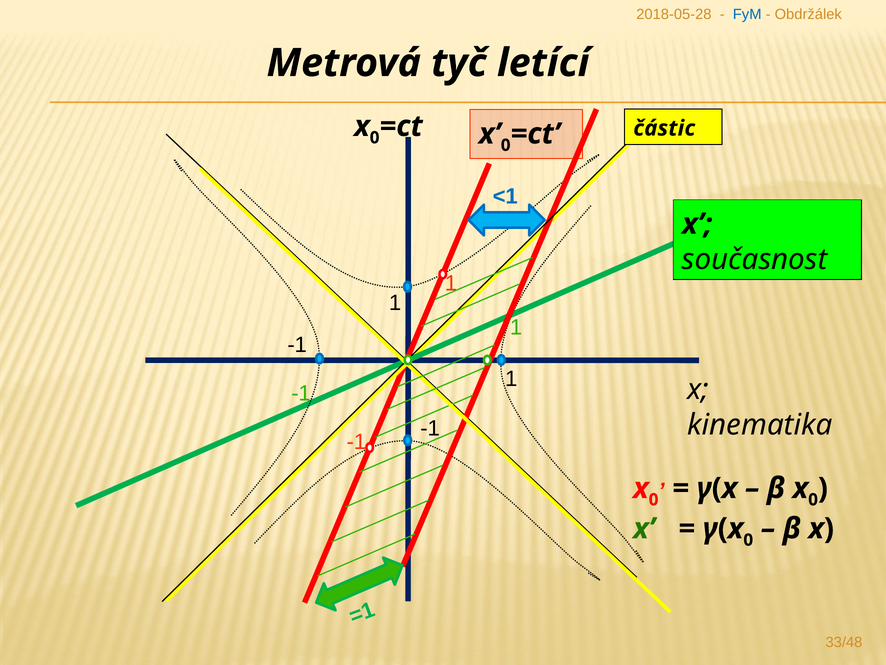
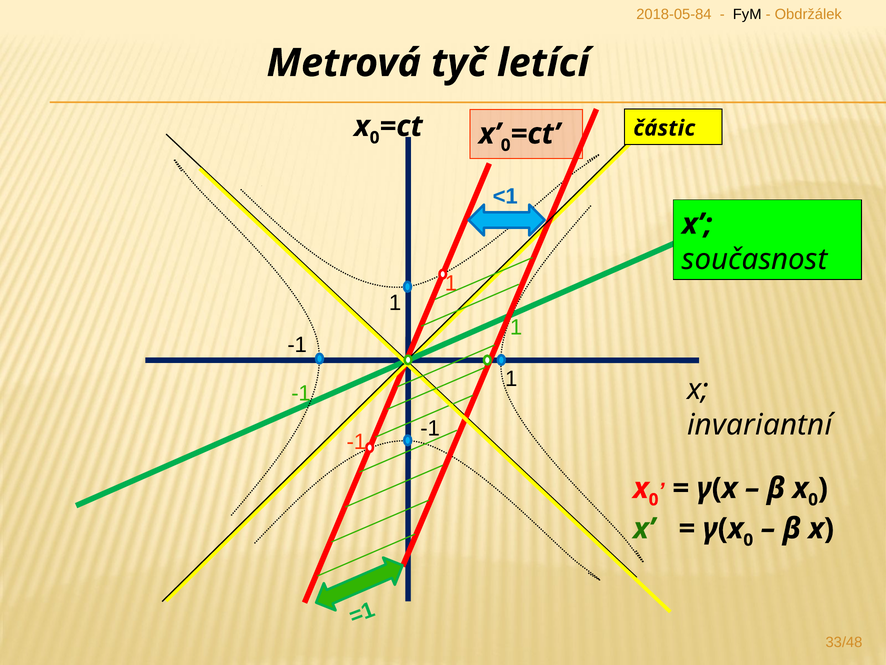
2018-05-28: 2018-05-28 -> 2018-05-84
FyM colour: blue -> black
kinematika: kinematika -> invariantní
